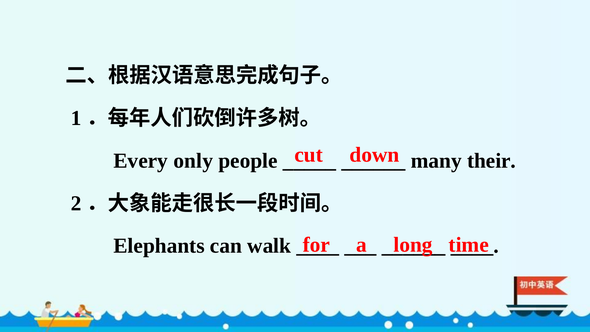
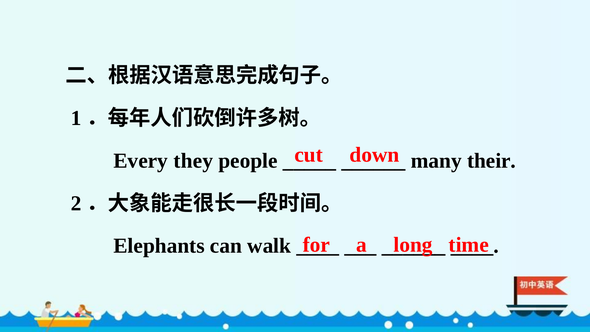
only: only -> they
